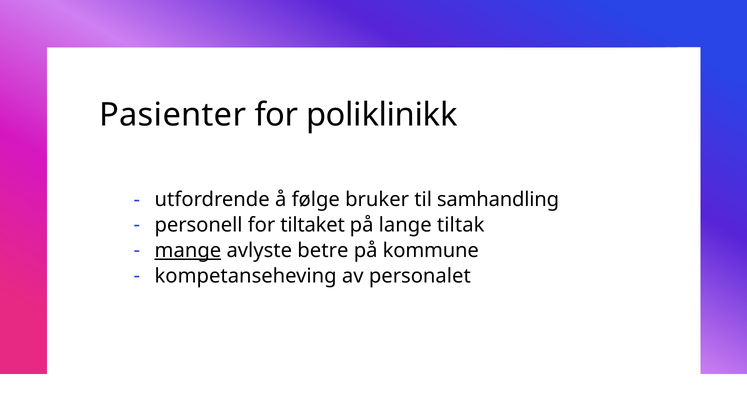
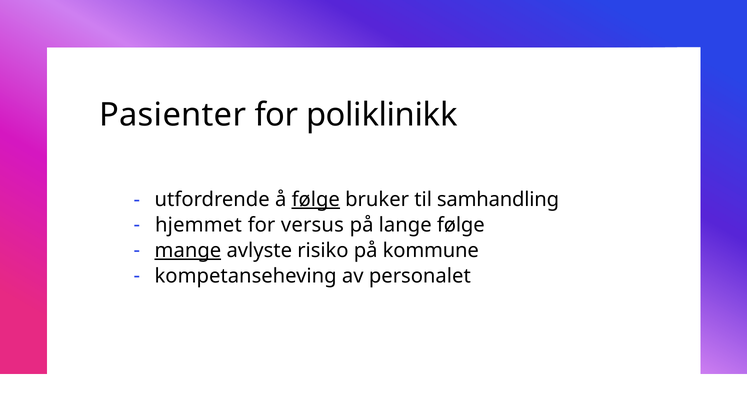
følge at (316, 200) underline: none -> present
personell: personell -> hjemmet
tiltaket: tiltaket -> versus
lange tiltak: tiltak -> følge
betre: betre -> risiko
